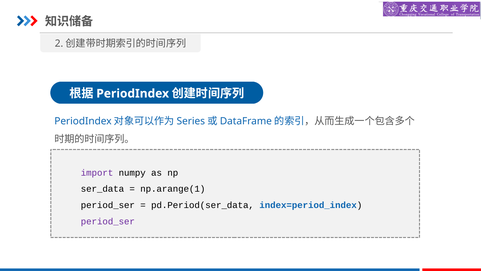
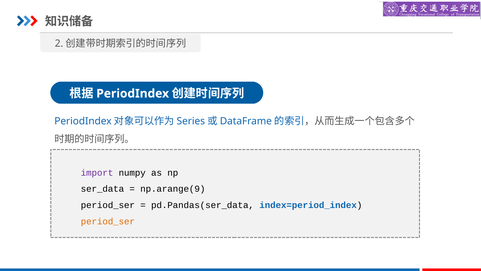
np.arange(1: np.arange(1 -> np.arange(9
pd.Period(ser_data: pd.Period(ser_data -> pd.Pandas(ser_data
period_ser at (108, 221) colour: purple -> orange
